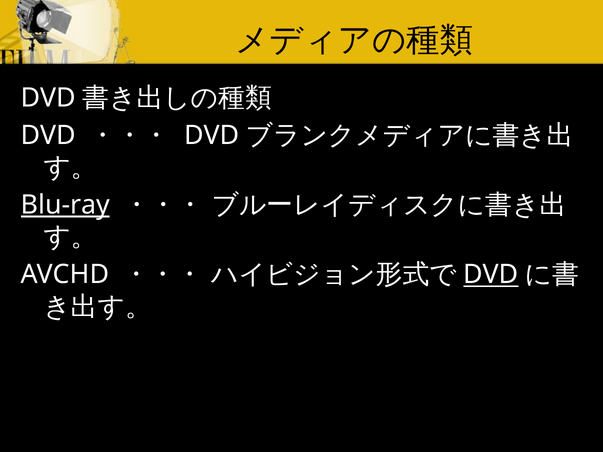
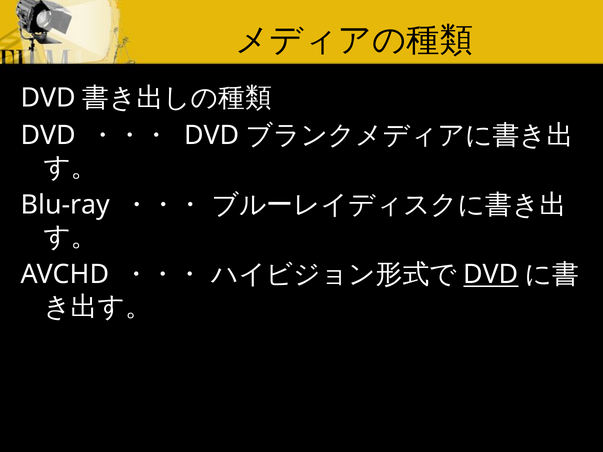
Blu-ray underline: present -> none
